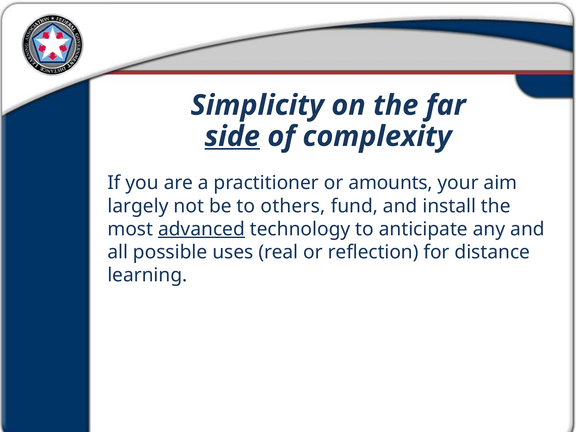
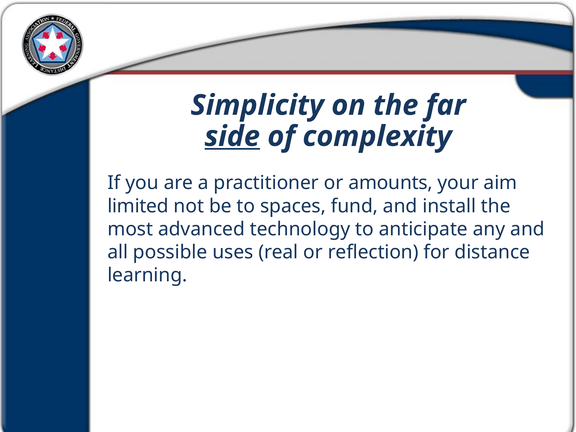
largely: largely -> limited
others: others -> spaces
advanced underline: present -> none
